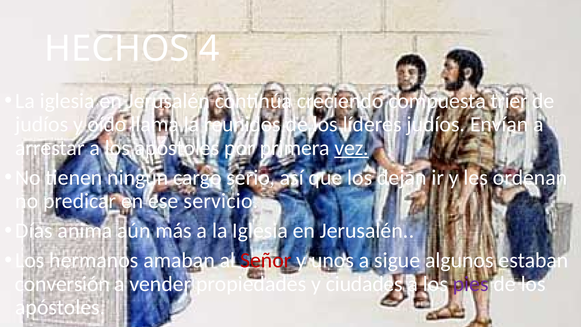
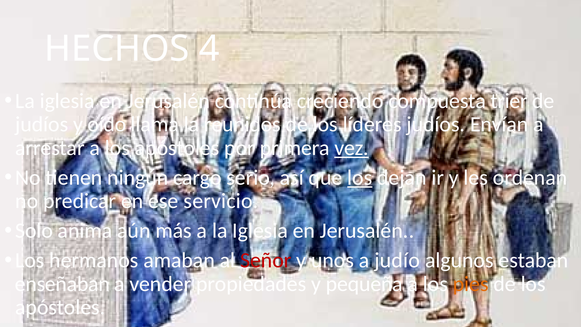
los at (360, 177) underline: none -> present
Días: Días -> Solo
sigue: sigue -> judío
conversión: conversión -> enseñaban
ciudades: ciudades -> pequeña
pies colour: purple -> orange
